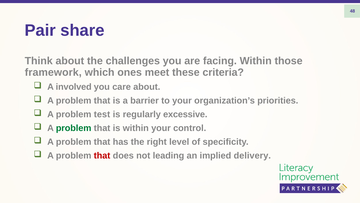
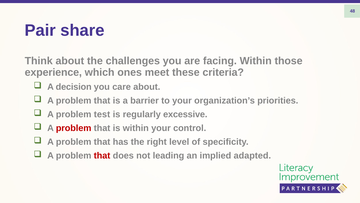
framework: framework -> experience
involved: involved -> decision
problem at (74, 128) colour: green -> red
delivery: delivery -> adapted
